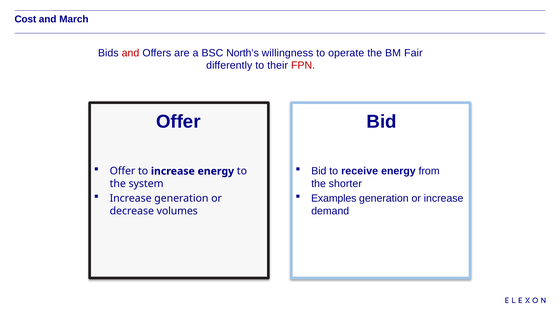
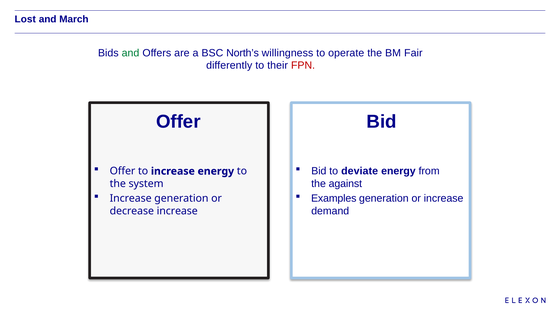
Cost: Cost -> Lost
and at (130, 53) colour: red -> green
receive: receive -> deviate
shorter: shorter -> against
decrease volumes: volumes -> increase
